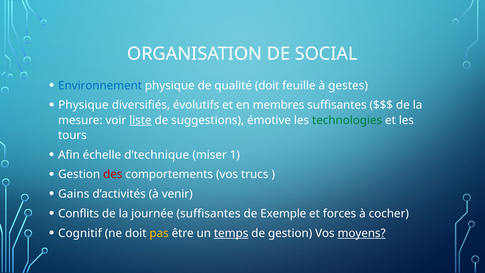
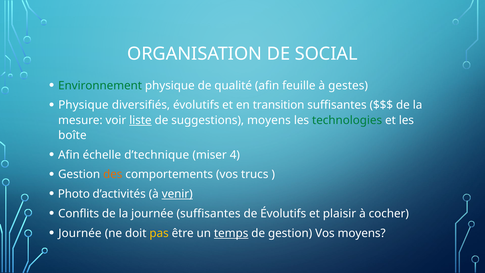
Environnement colour: blue -> green
qualité doit: doit -> afin
membres: membres -> transition
suggestions émotive: émotive -> moyens
tours: tours -> boîte
1: 1 -> 4
des colour: red -> orange
Gains: Gains -> Photo
venir underline: none -> present
de Exemple: Exemple -> Évolutifs
forces: forces -> plaisir
Cognitif at (80, 233): Cognitif -> Journée
moyens at (362, 233) underline: present -> none
